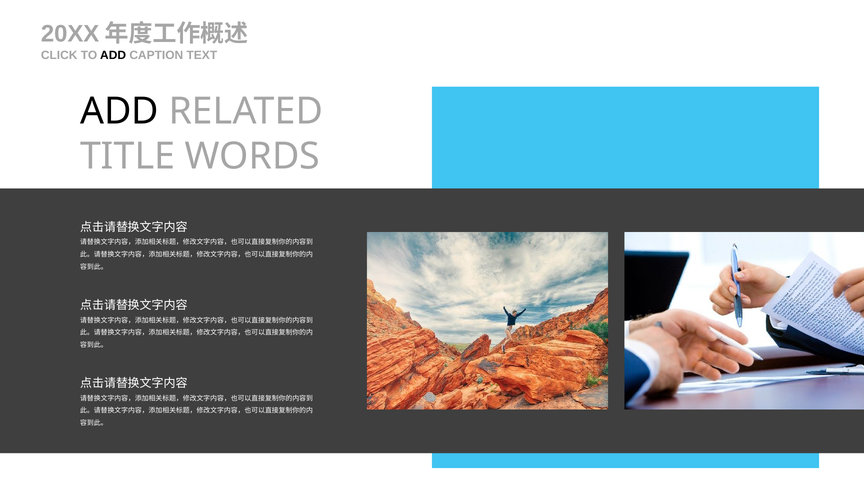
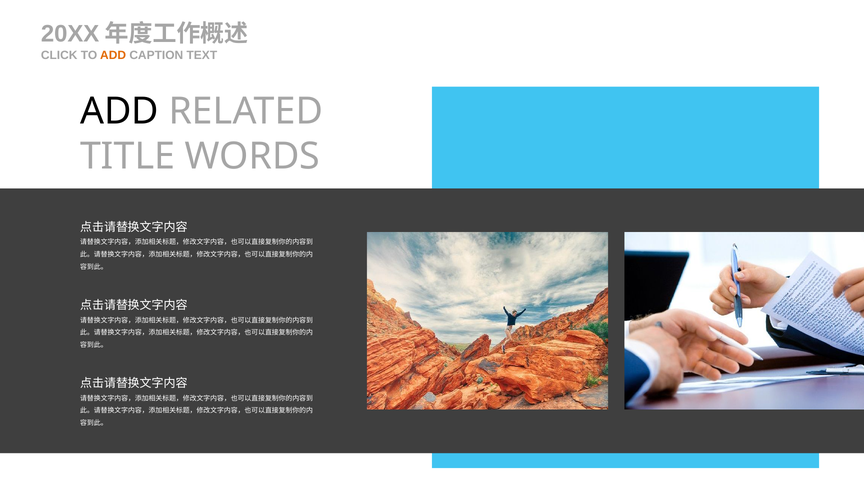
ADD at (113, 55) colour: black -> orange
